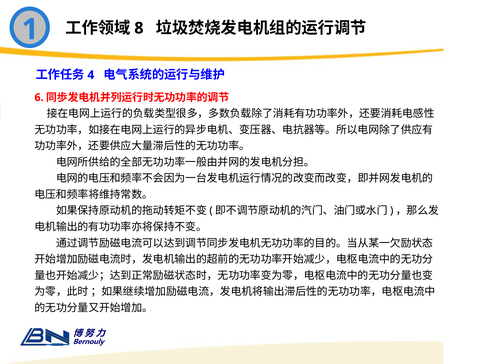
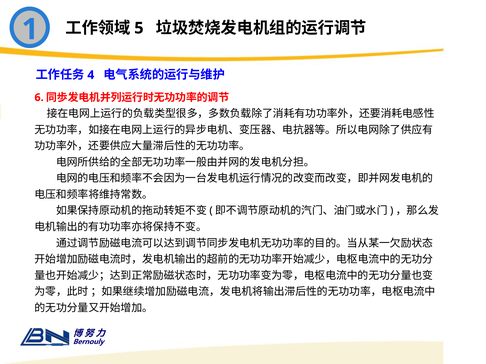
8: 8 -> 5
